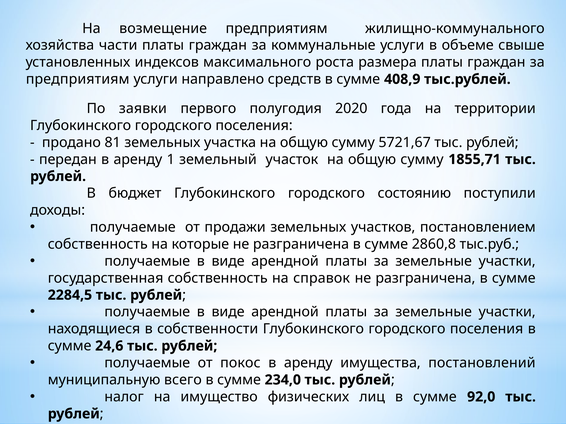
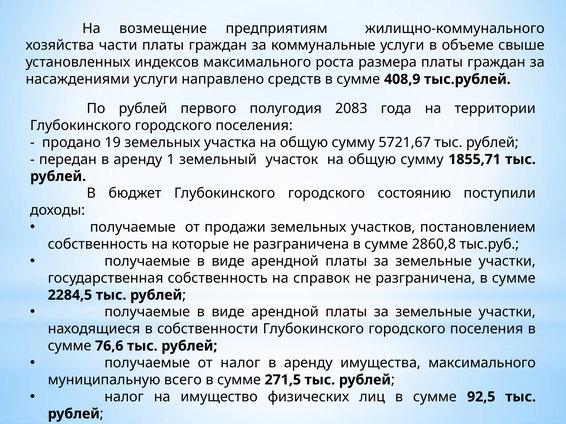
предприятиям at (78, 79): предприятиям -> насаждениями
По заявки: заявки -> рублей
2020: 2020 -> 2083
81: 81 -> 19
24,6: 24,6 -> 76,6
от покос: покос -> налог
имущества постановлений: постановлений -> максимального
234,0: 234,0 -> 271,5
92,0: 92,0 -> 92,5
